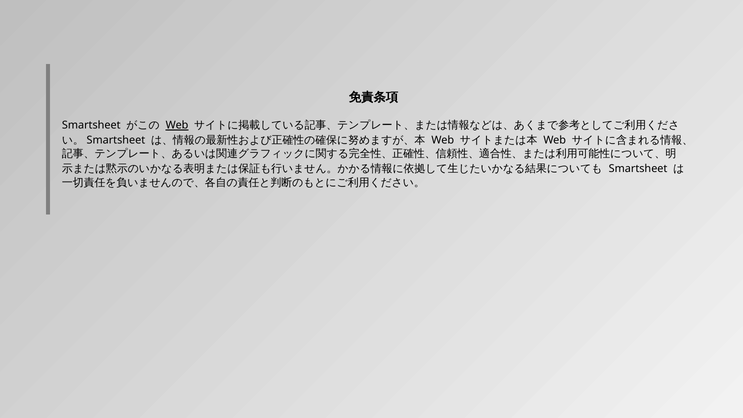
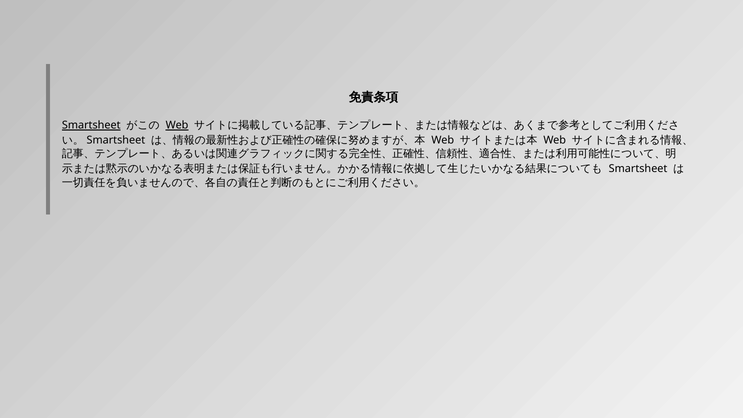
Smartsheet at (91, 125) underline: none -> present
